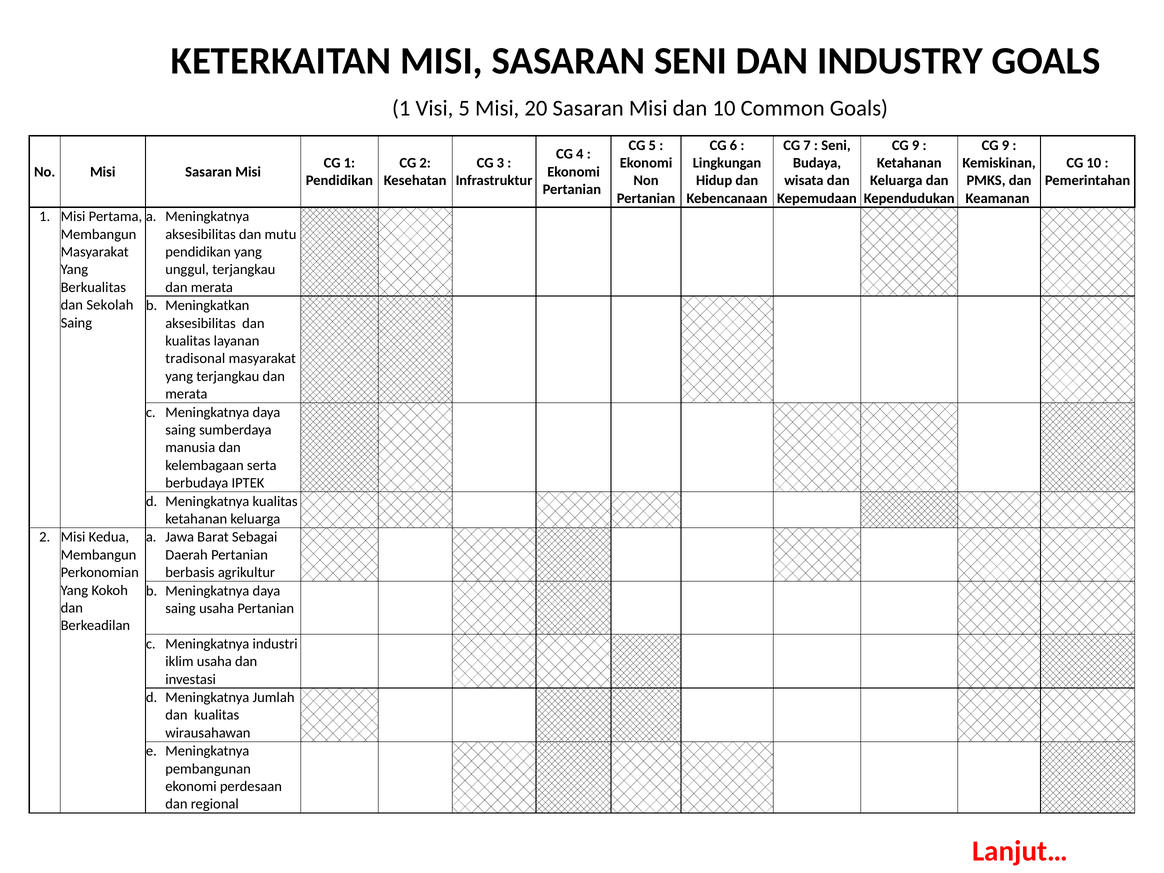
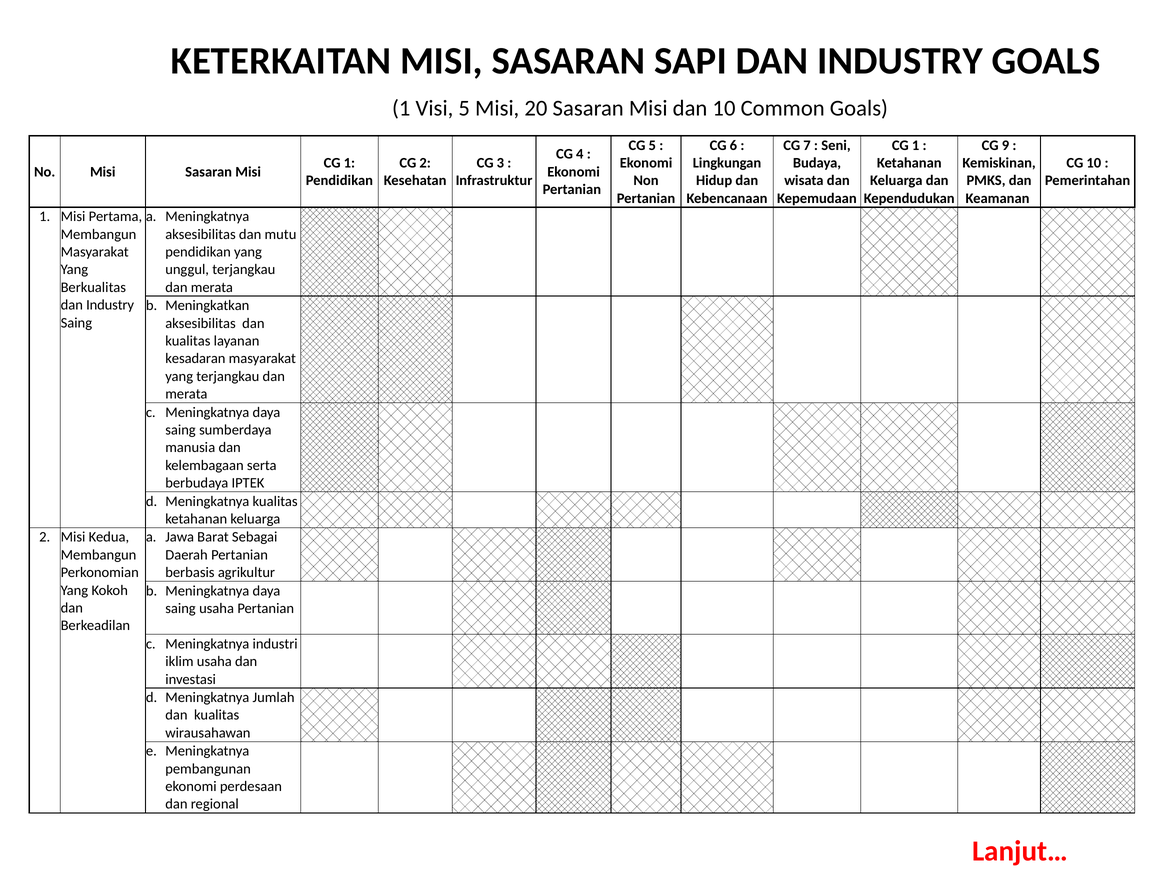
SASARAN SENI: SENI -> SAPI
9 at (916, 145): 9 -> 1
Sekolah at (110, 305): Sekolah -> Industry
tradisonal: tradisonal -> kesadaran
